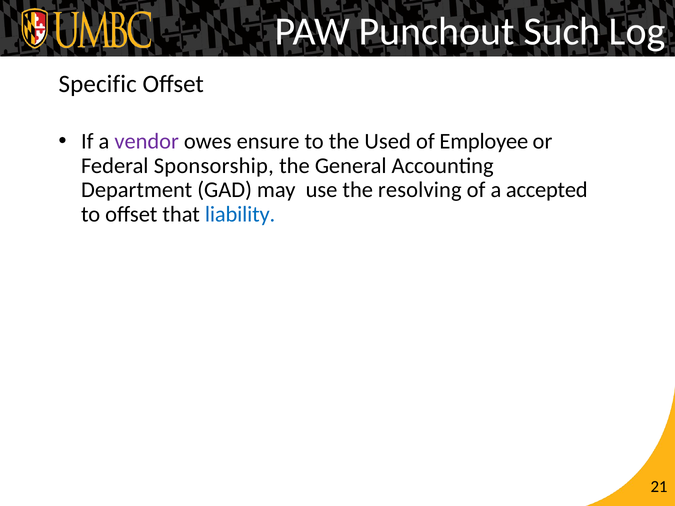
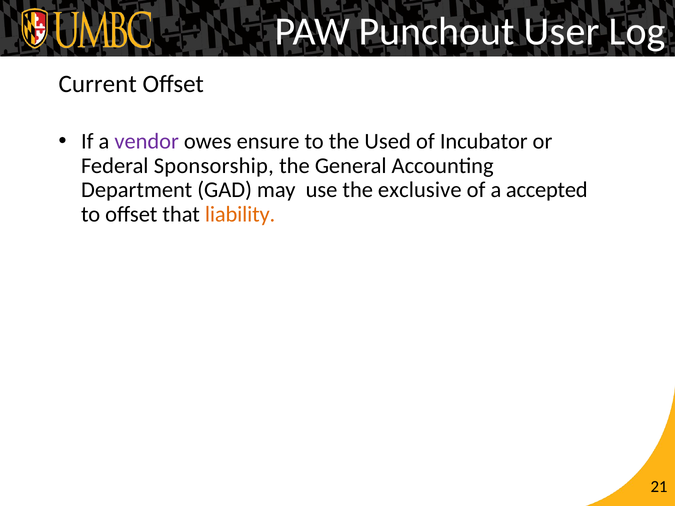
Such: Such -> User
Specific: Specific -> Current
Employee: Employee -> Incubator
resolving: resolving -> exclusive
liability colour: blue -> orange
